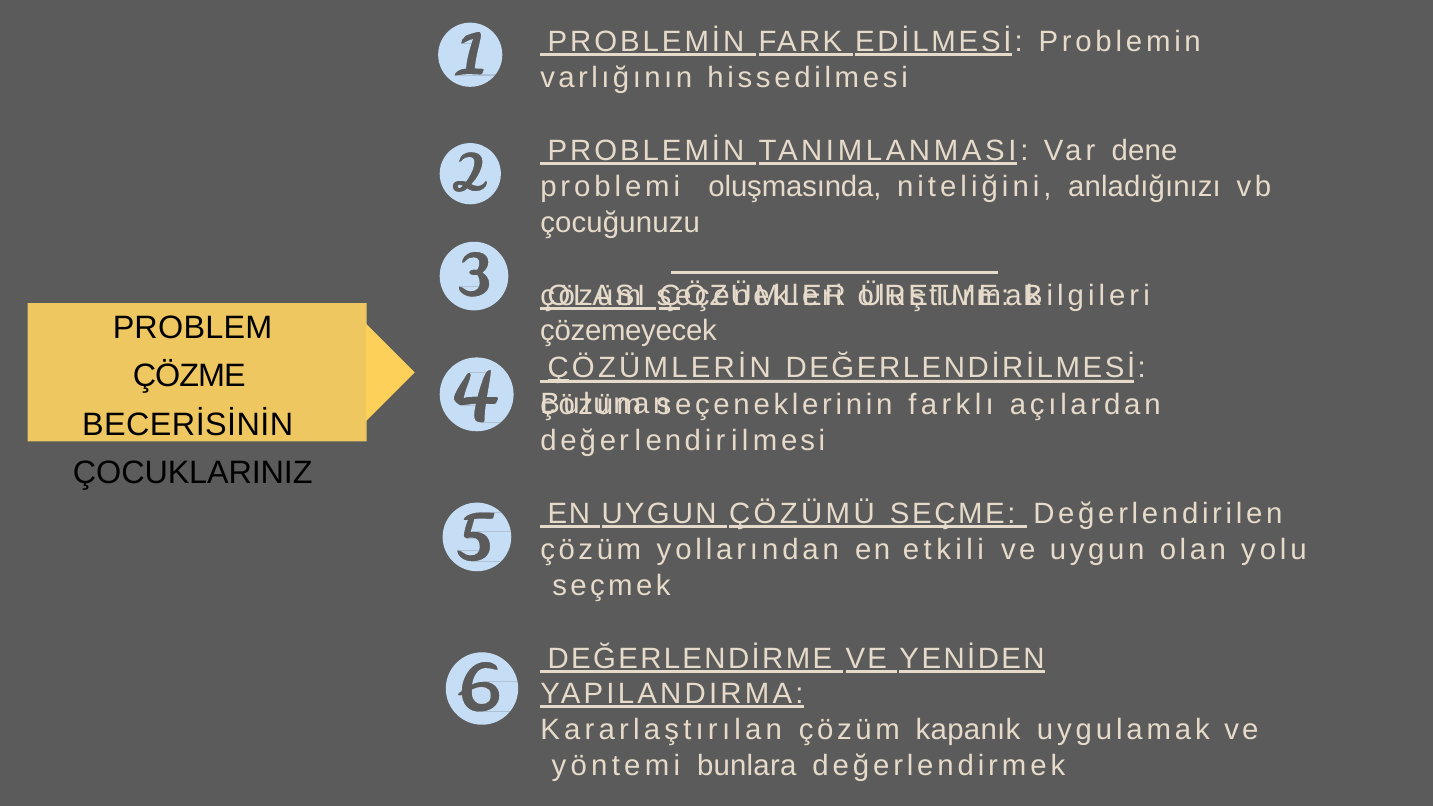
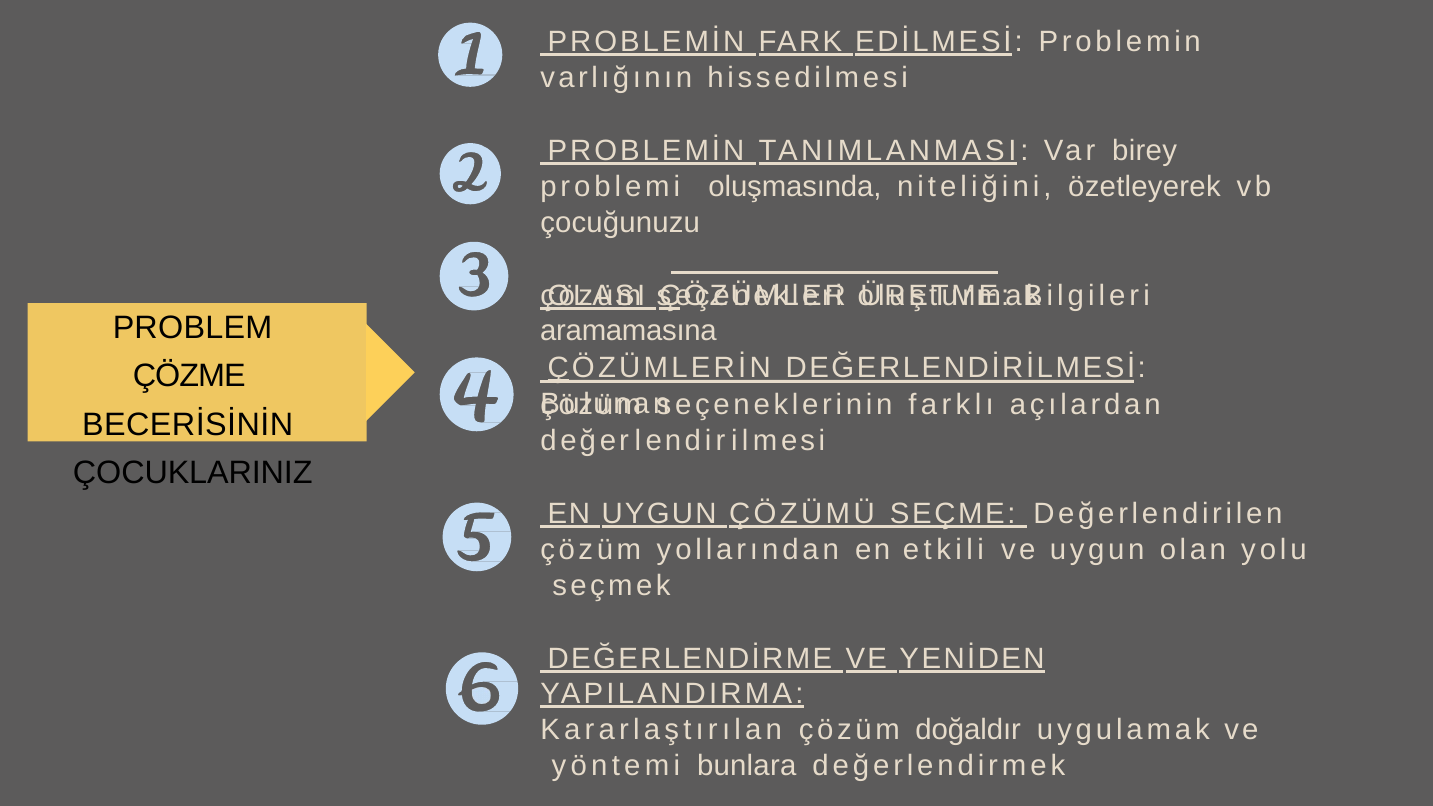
dene: dene -> birey
anladığınızı: anladığınızı -> özetleyerek
çözemeyecek: çözemeyecek -> aramamasına
kapanık: kapanık -> doğaldır
